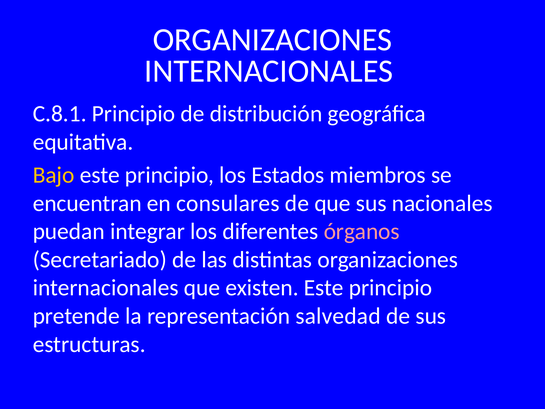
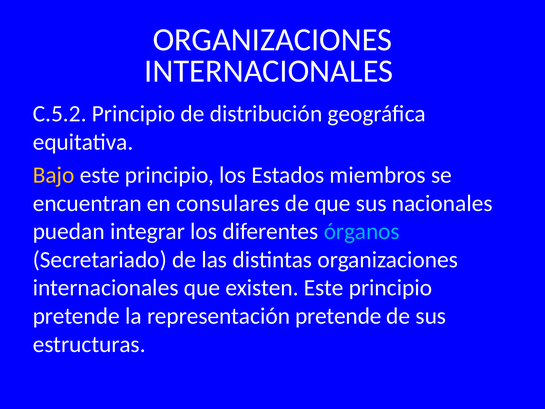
C.8.1: C.8.1 -> C.5.2
órganos colour: pink -> light blue
representación salvedad: salvedad -> pretende
